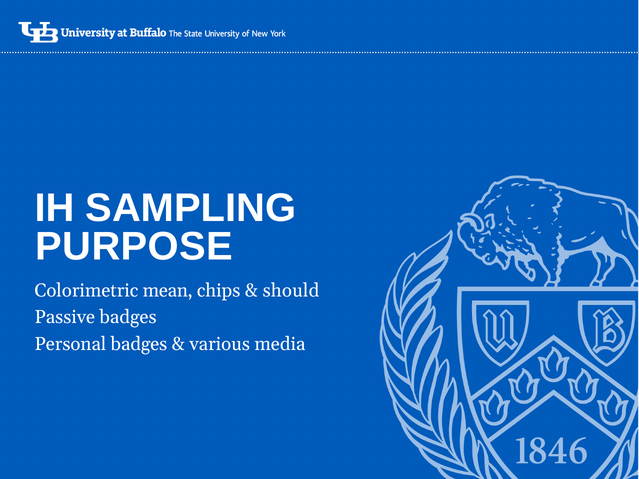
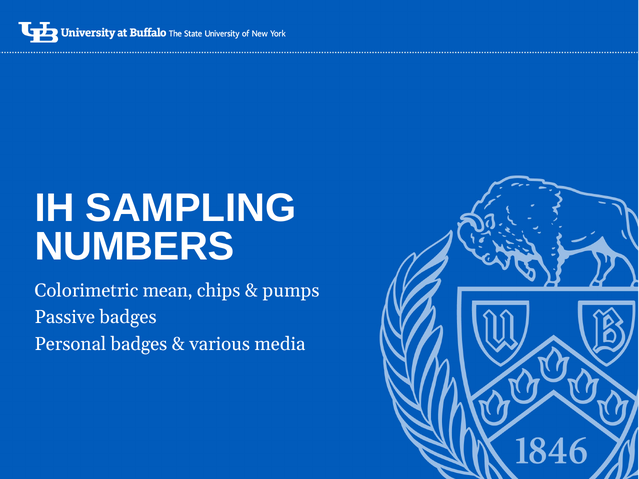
PURPOSE: PURPOSE -> NUMBERS
should: should -> pumps
